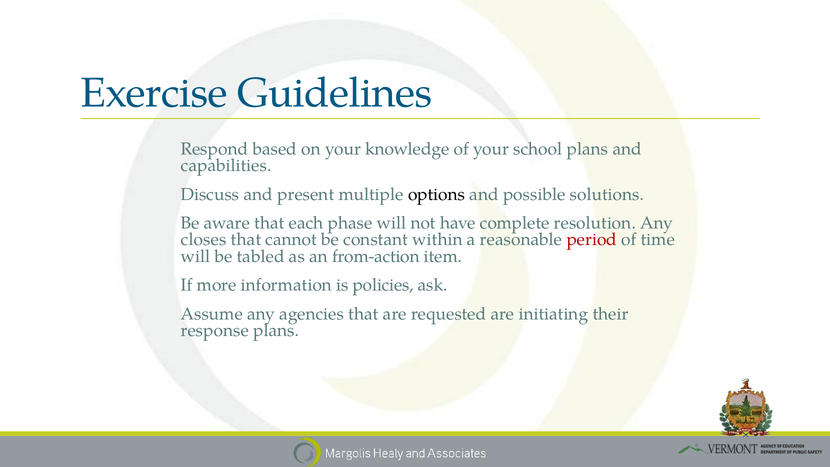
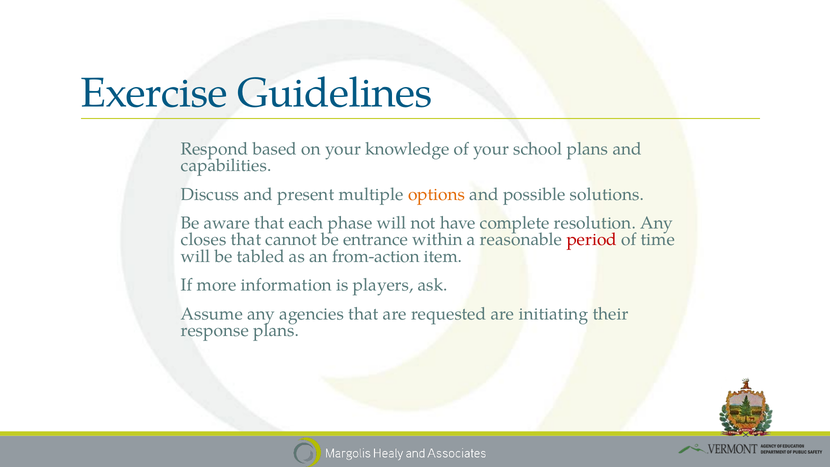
options colour: black -> orange
constant: constant -> entrance
policies: policies -> players
